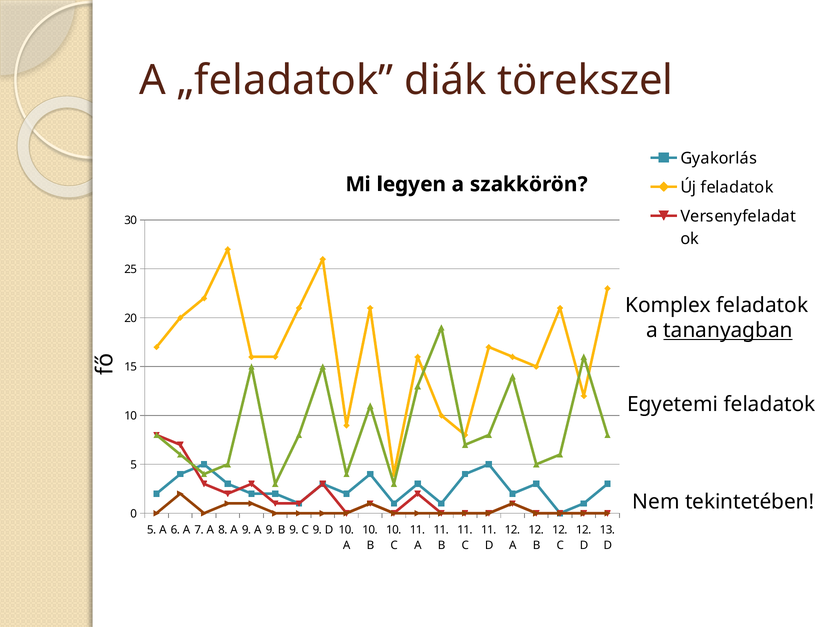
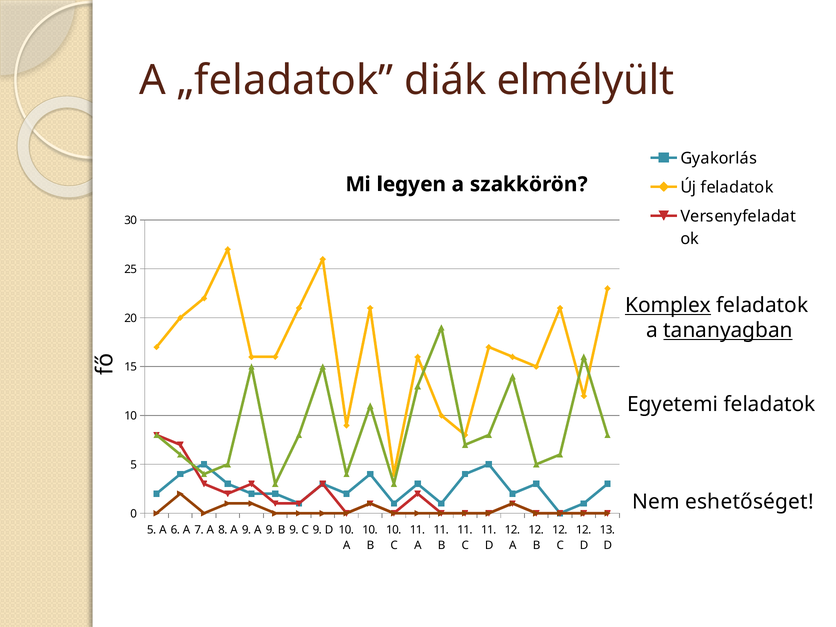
törekszel: törekszel -> elmélyült
Komplex underline: none -> present
tekintetében: tekintetében -> eshetőséget
